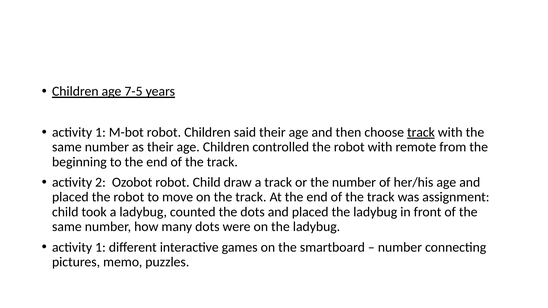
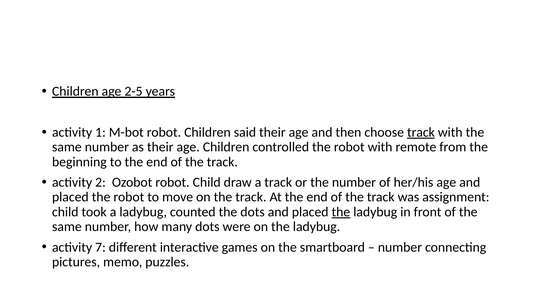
7-5: 7-5 -> 2-5
the at (341, 212) underline: none -> present
1 at (100, 247): 1 -> 7
